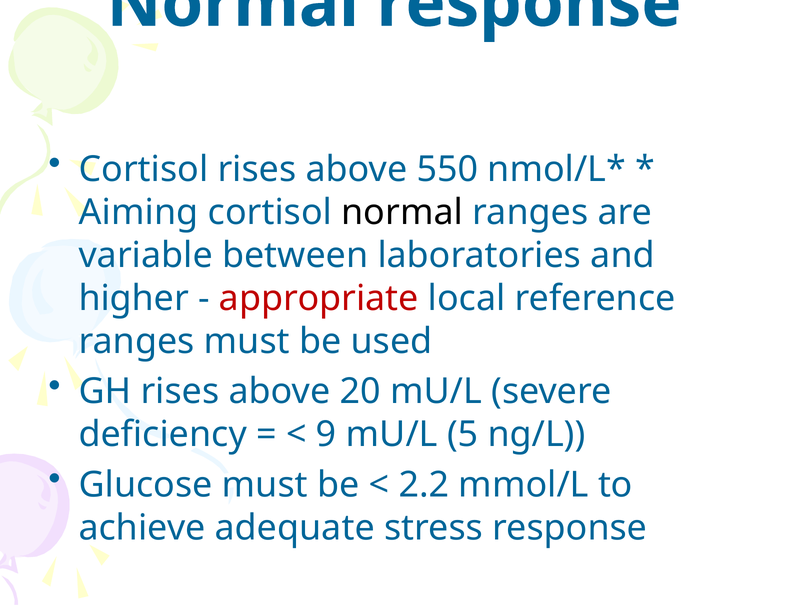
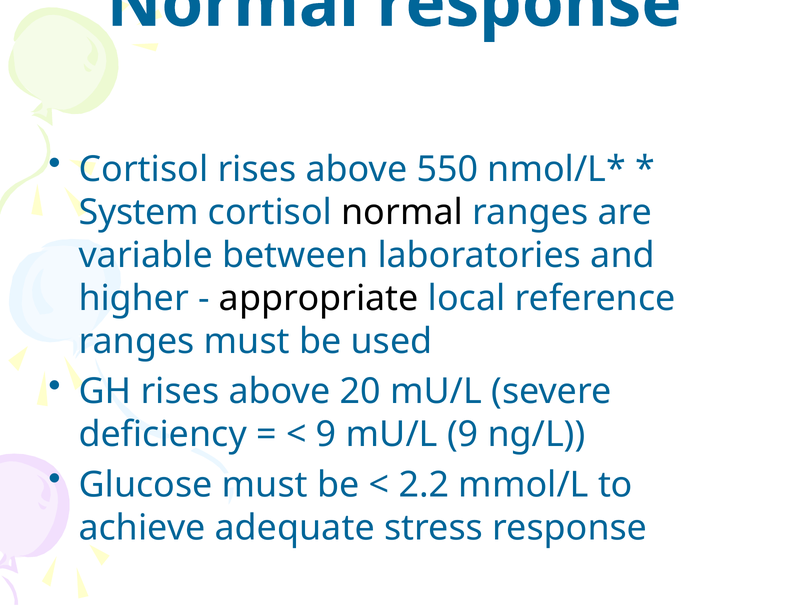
Aiming: Aiming -> System
appropriate colour: red -> black
mU/L 5: 5 -> 9
